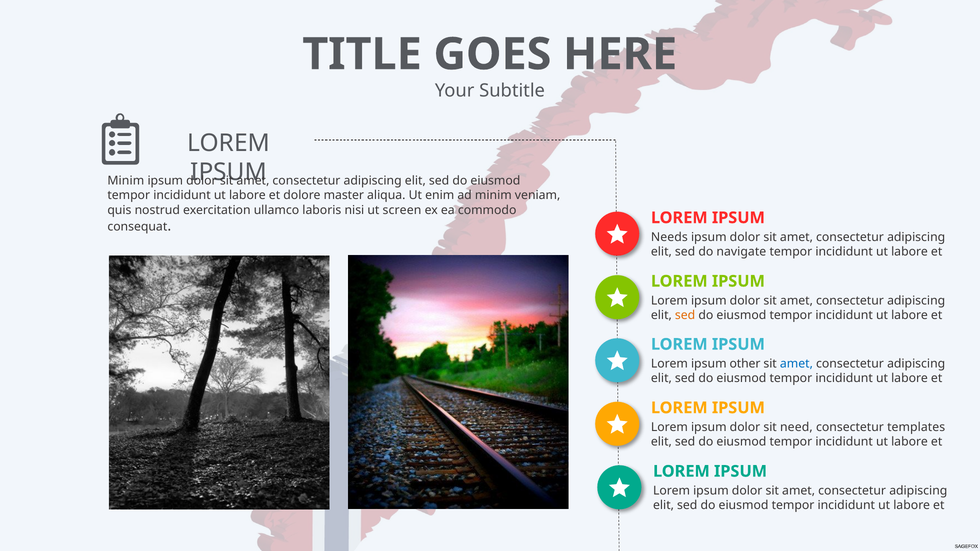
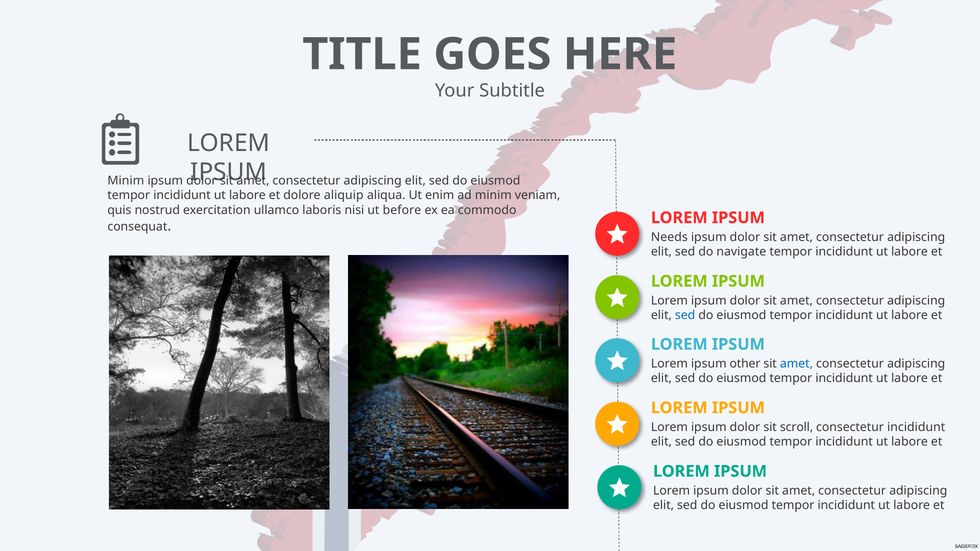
master: master -> aliquip
screen: screen -> before
sed at (685, 315) colour: orange -> blue
need: need -> scroll
consectetur templates: templates -> incididunt
